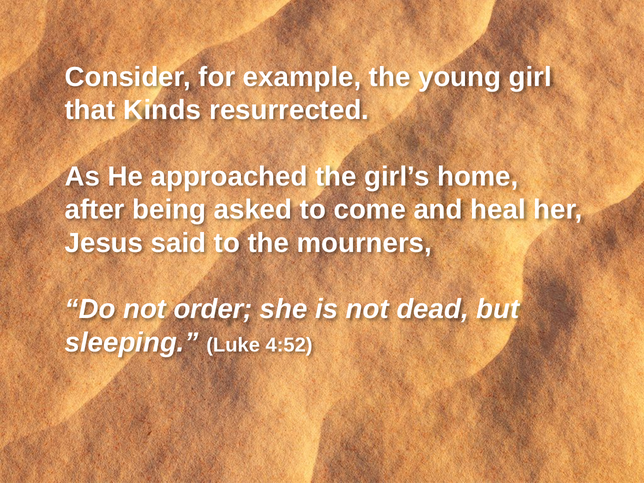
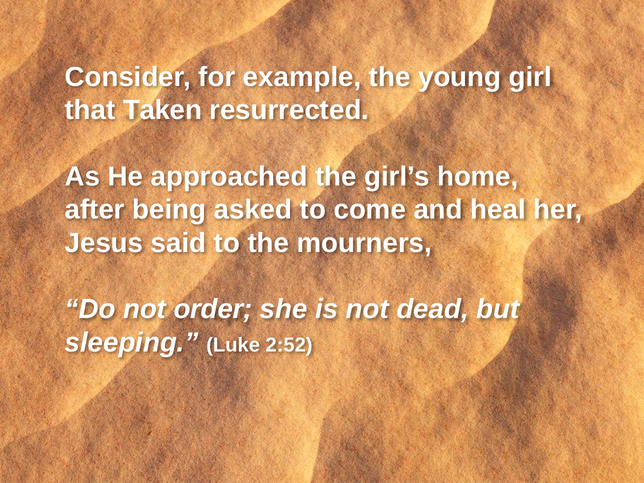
Kinds: Kinds -> Taken
4:52: 4:52 -> 2:52
